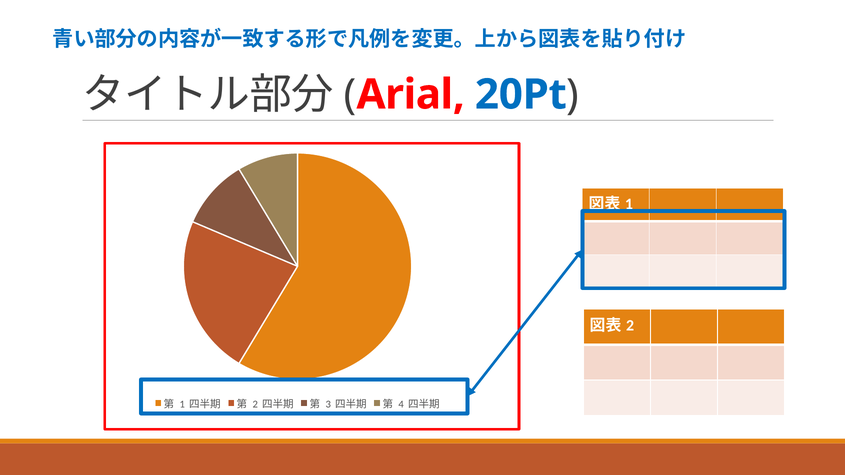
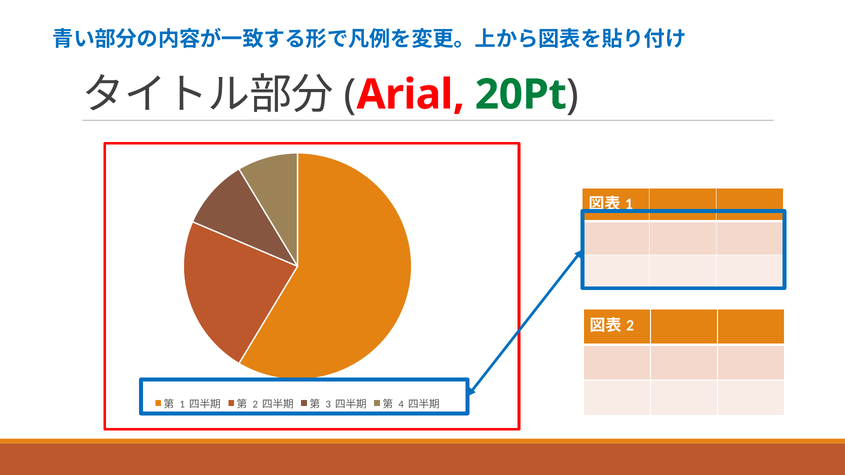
20Pt colour: blue -> green
